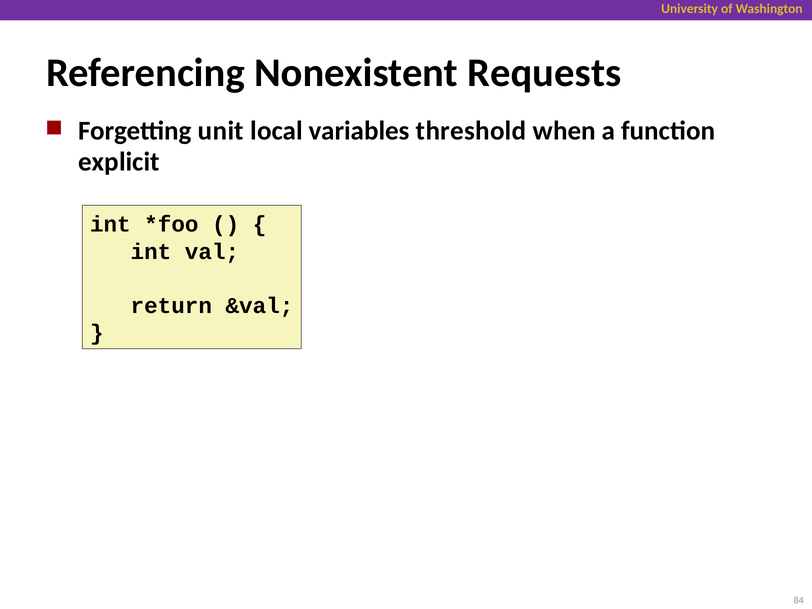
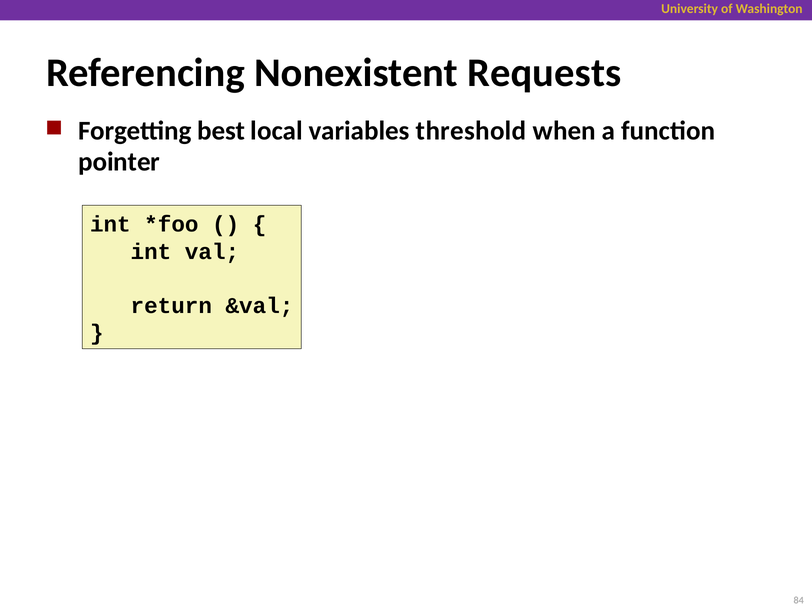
unit: unit -> best
explicit: explicit -> pointer
